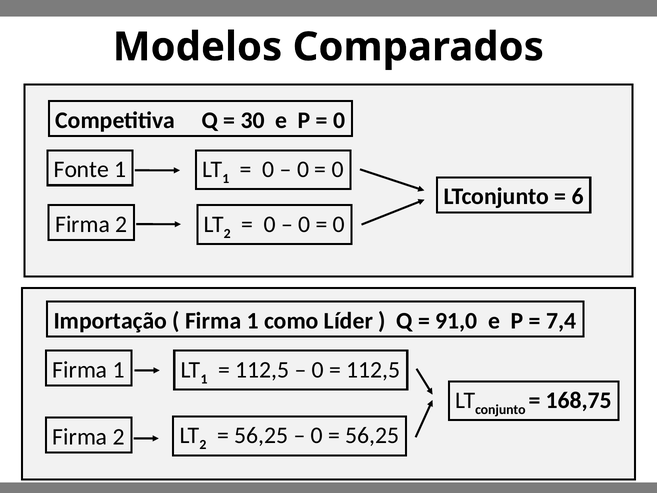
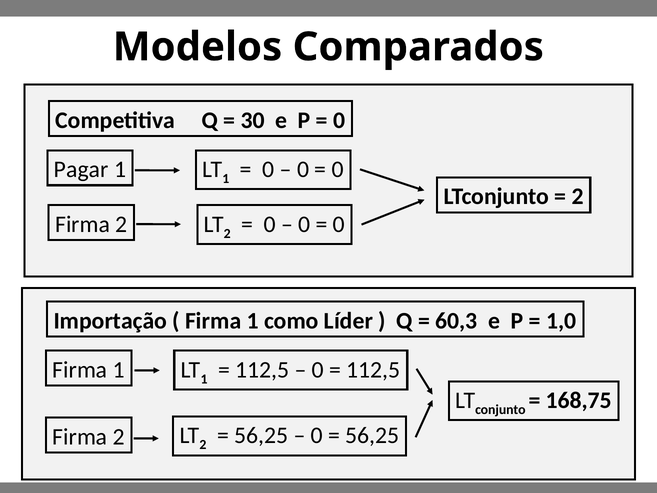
Fonte: Fonte -> Pagar
6 at (578, 196): 6 -> 2
91,0: 91,0 -> 60,3
7,4: 7,4 -> 1,0
